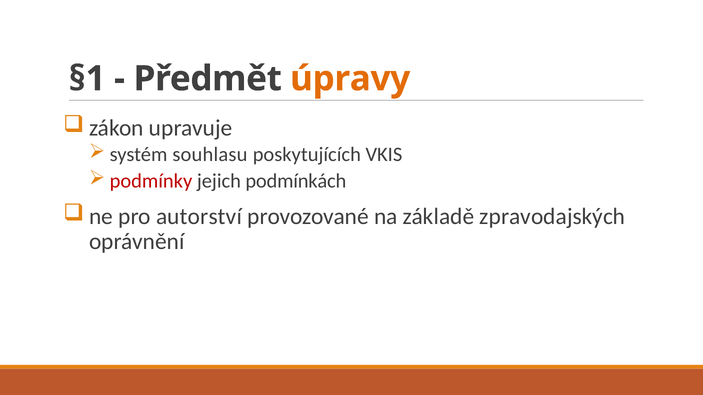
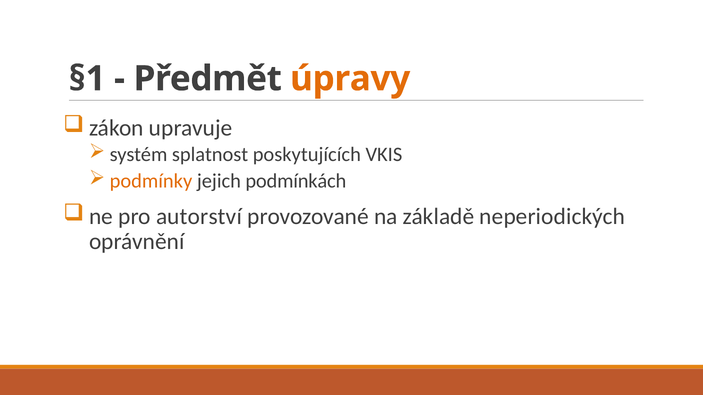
souhlasu: souhlasu -> splatnost
podmínky colour: red -> orange
zpravodajských: zpravodajských -> neperiodických
